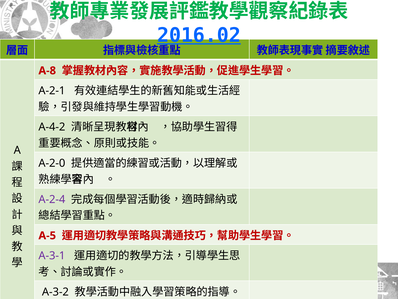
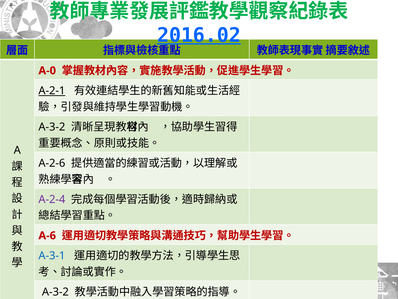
A-8: A-8 -> A-0
A-2-1 underline: none -> present
A-4-2 at (52, 127): A-4-2 -> A-3-2
A-2-0: A-2-0 -> A-2-6
A-5: A-5 -> A-6
A-3-1 colour: purple -> blue
